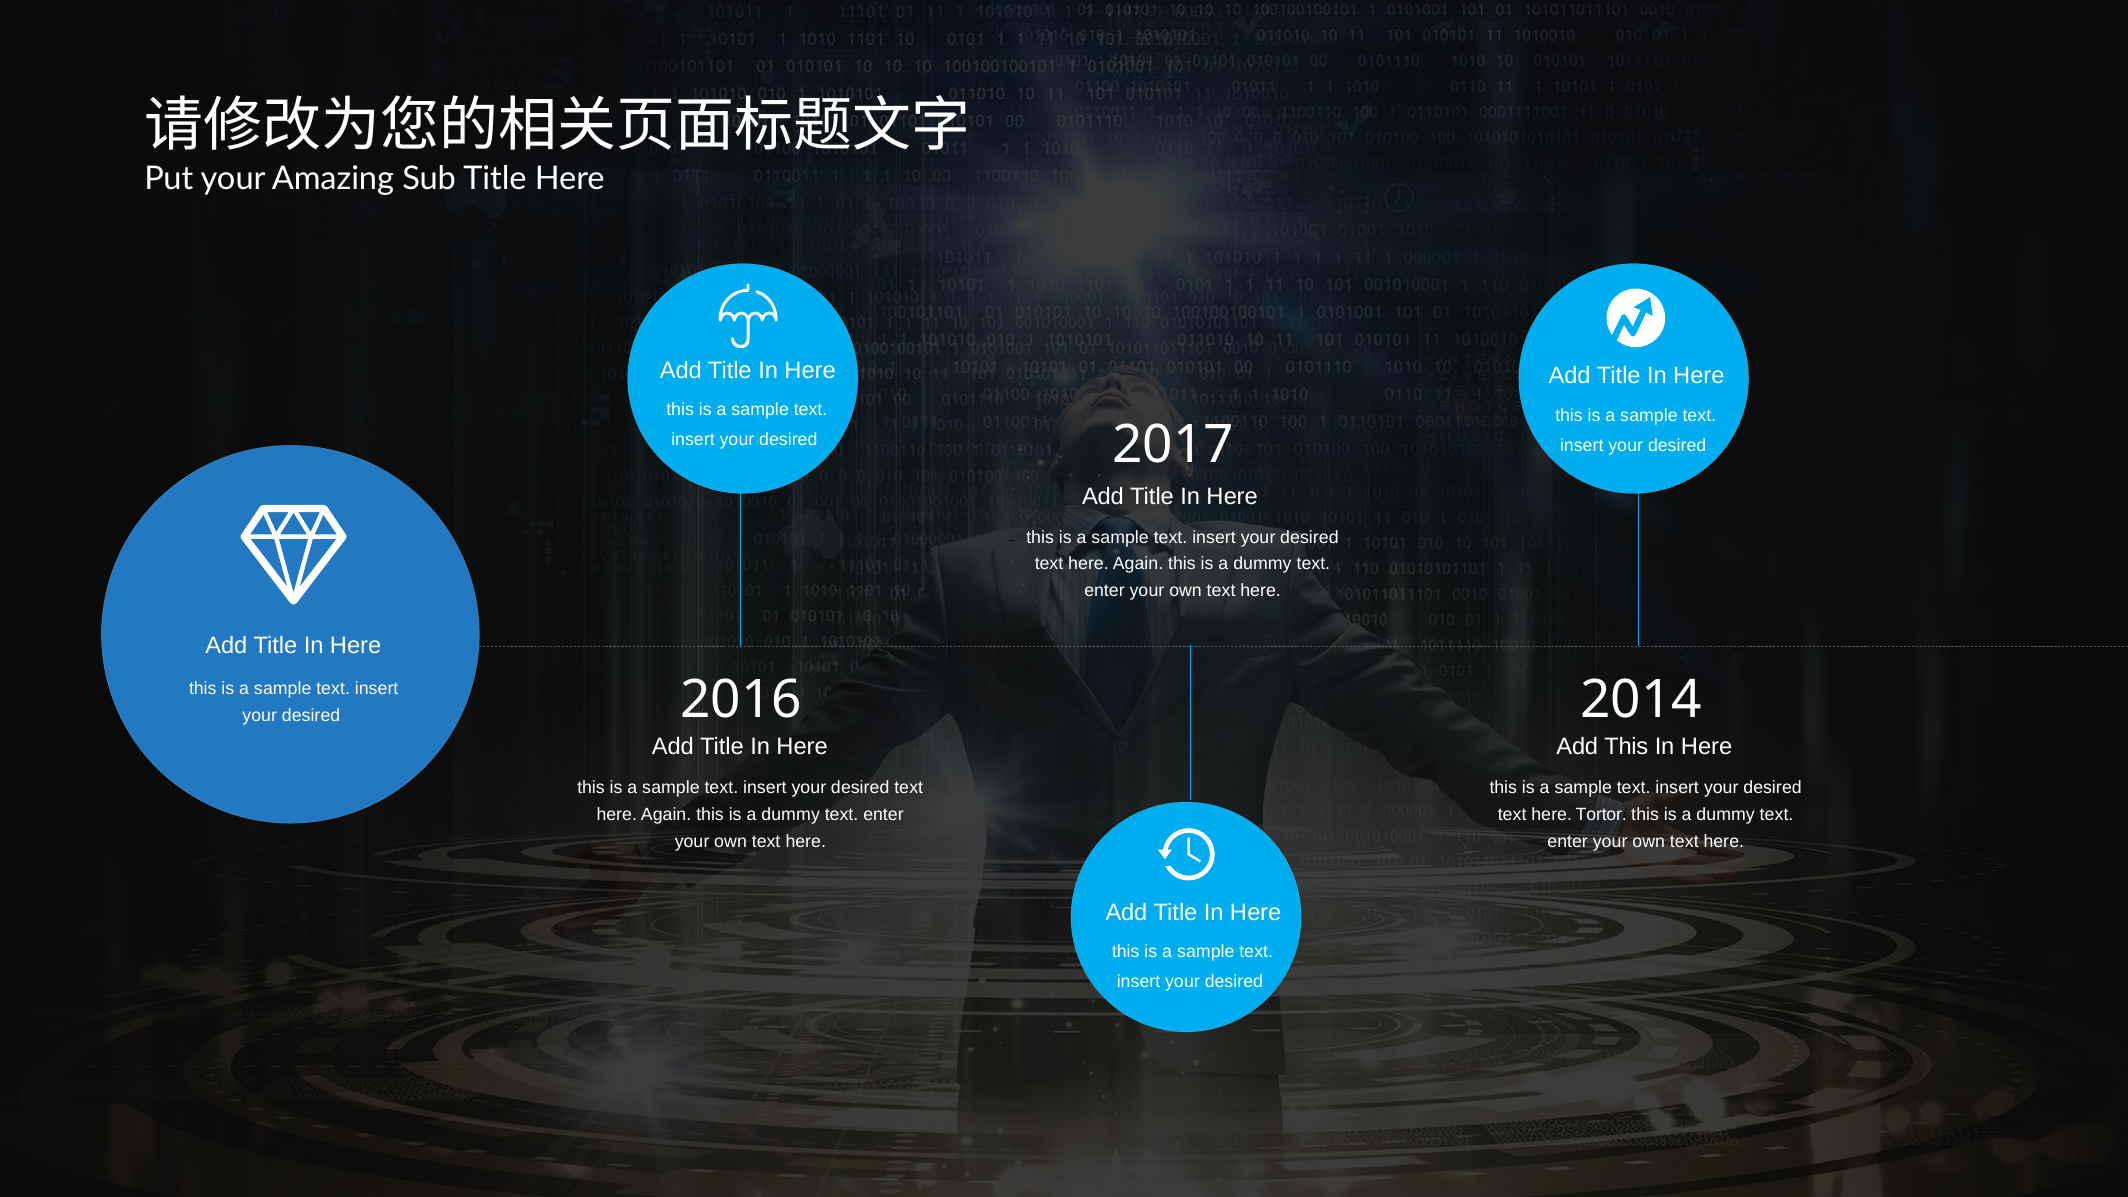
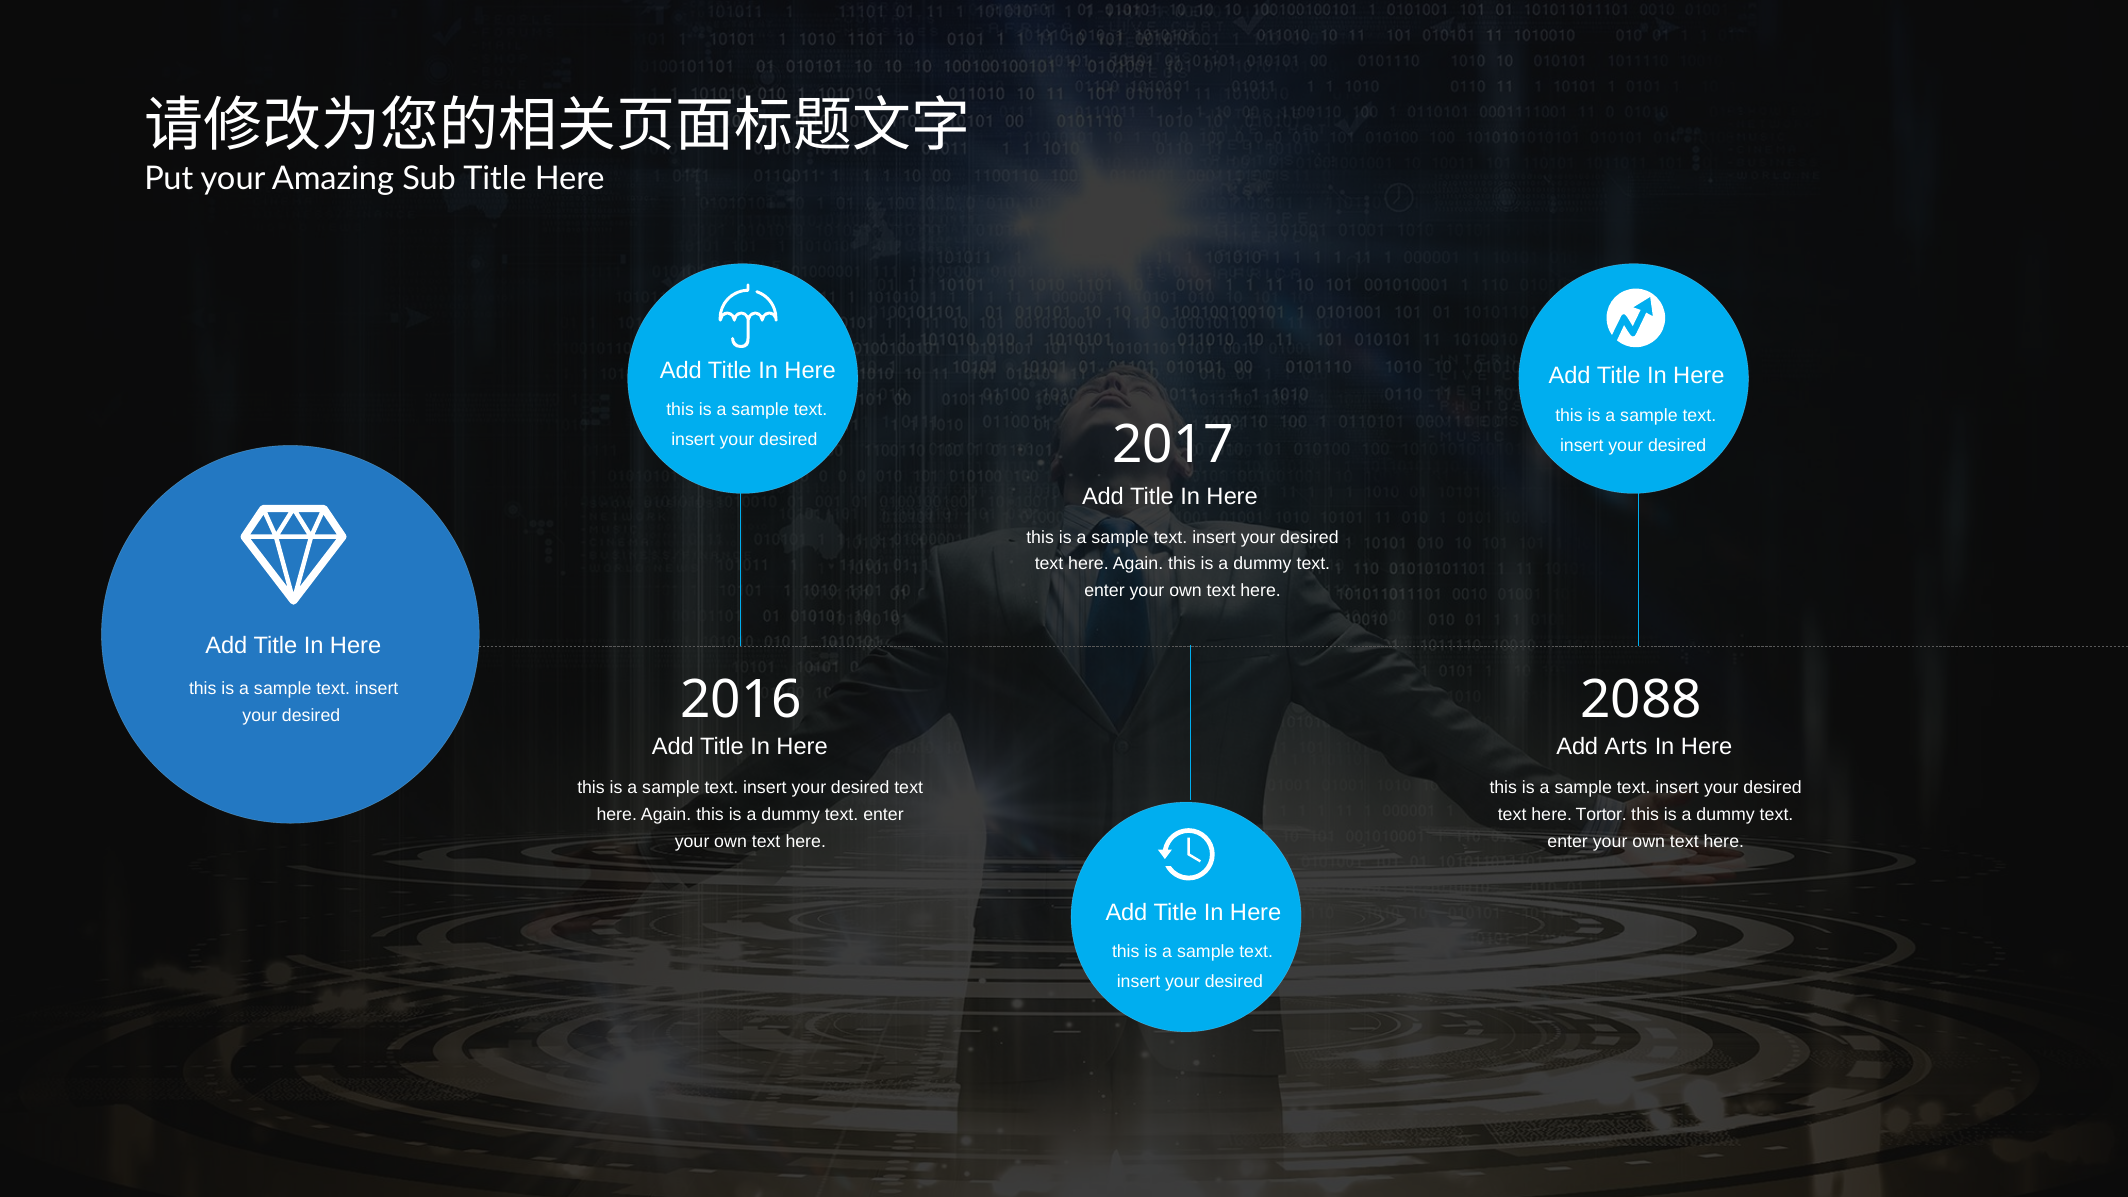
2014: 2014 -> 2088
Add This: This -> Arts
